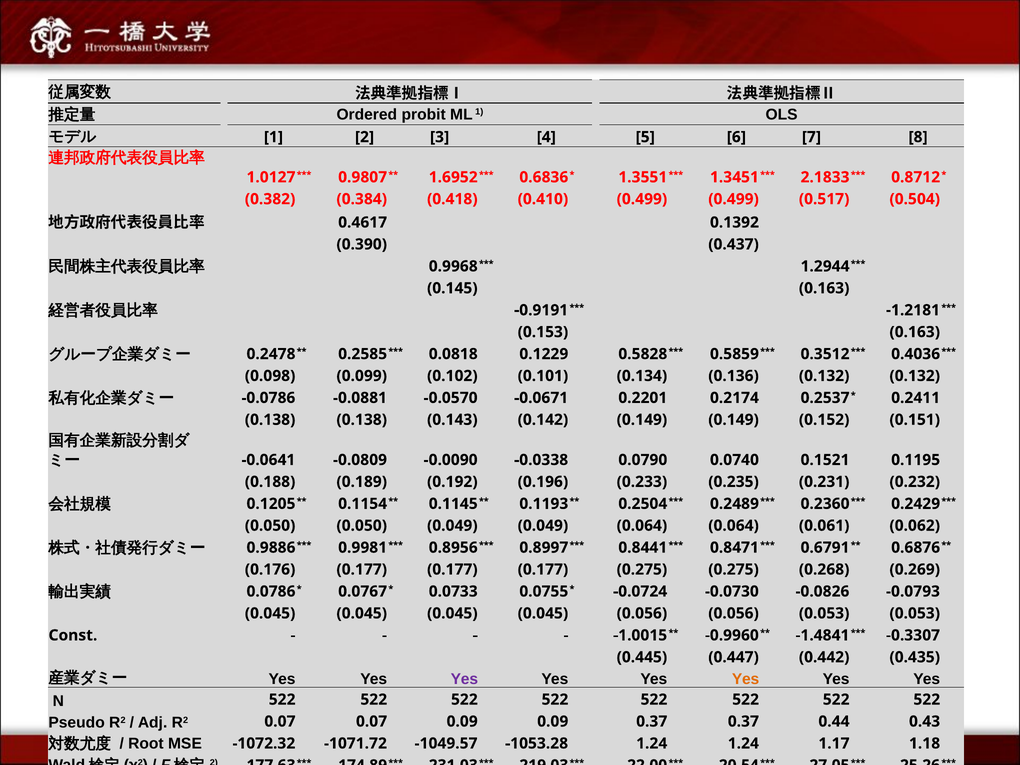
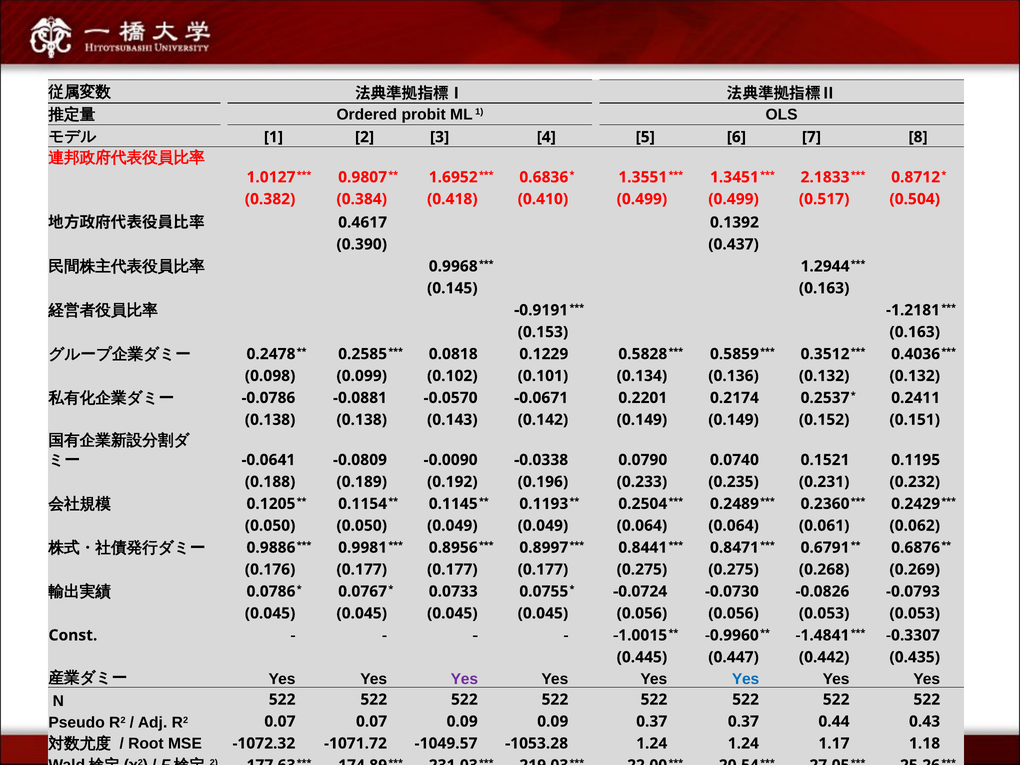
Yes at (746, 679) colour: orange -> blue
